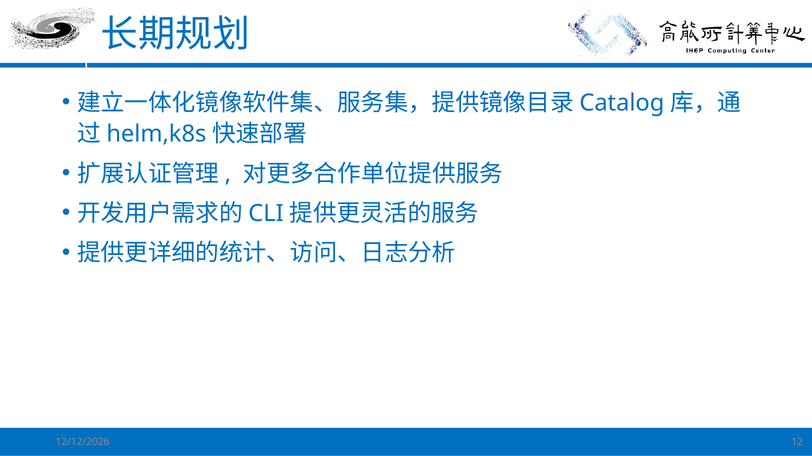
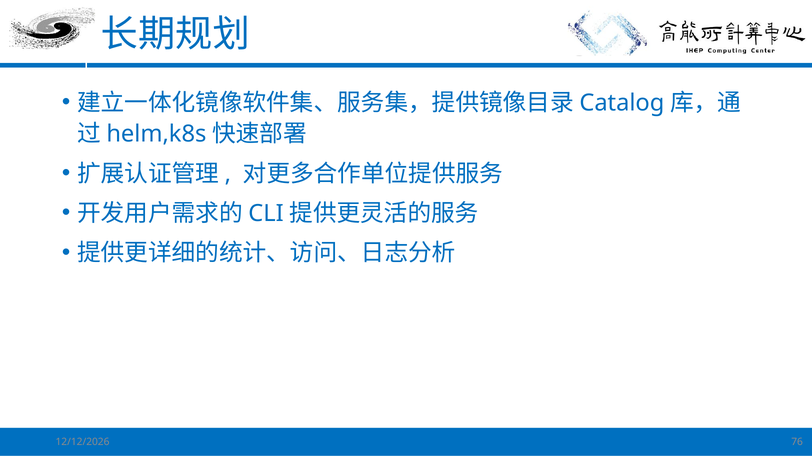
12: 12 -> 76
